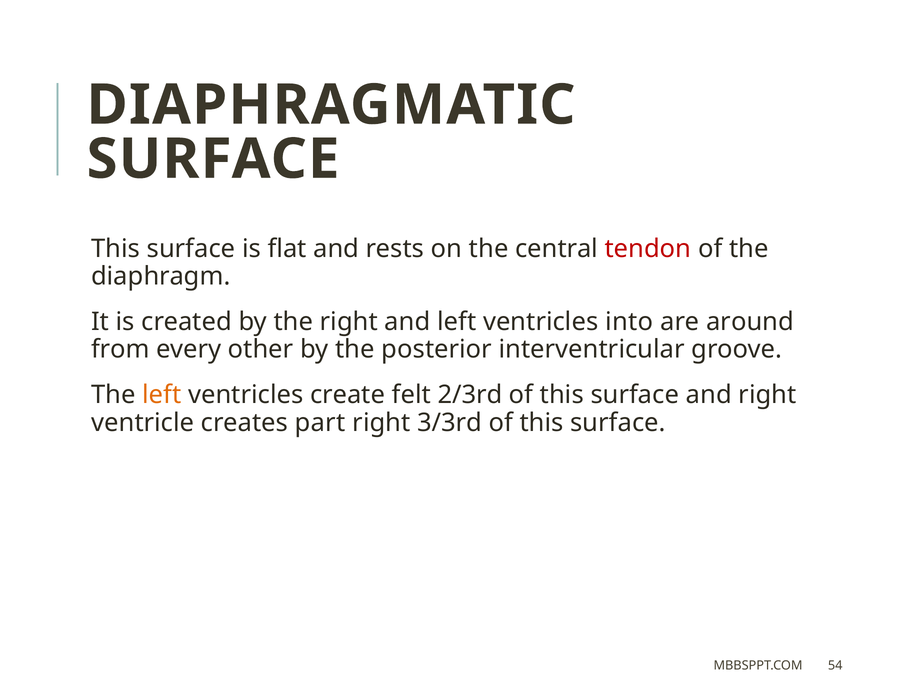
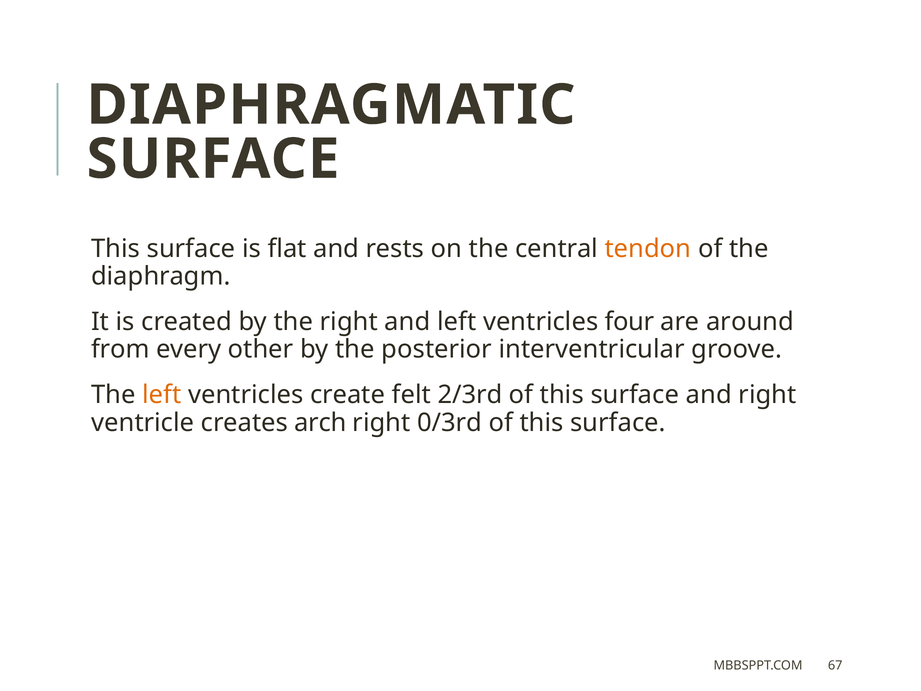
tendon colour: red -> orange
into: into -> four
part: part -> arch
3/3rd: 3/3rd -> 0/3rd
54: 54 -> 67
